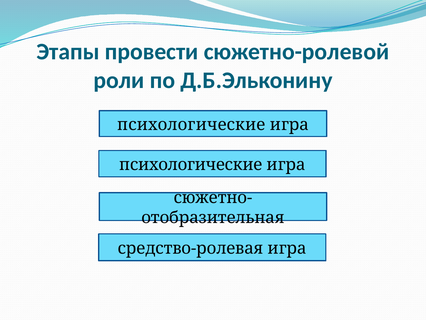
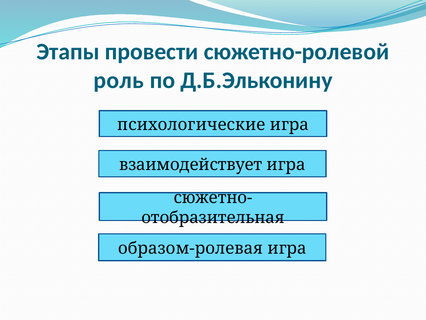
роли: роли -> роль
психологические at (191, 165): психологические -> взаимодействует
средство-ролевая: средство-ролевая -> образом-ролевая
